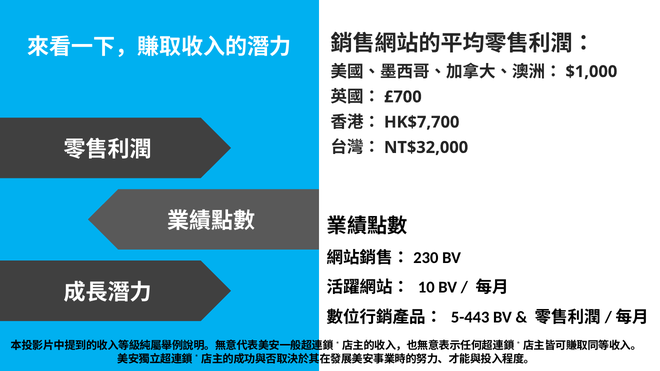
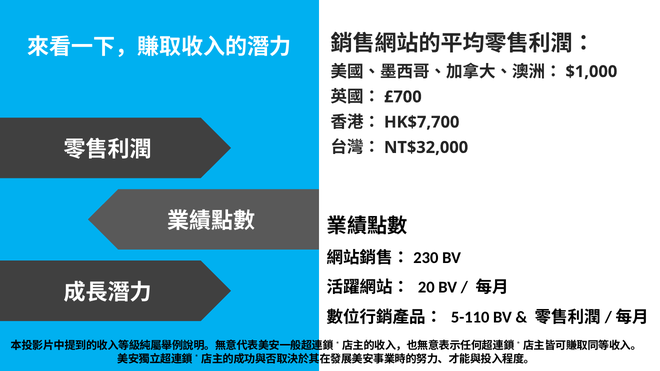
10: 10 -> 20
5-443: 5-443 -> 5-110
